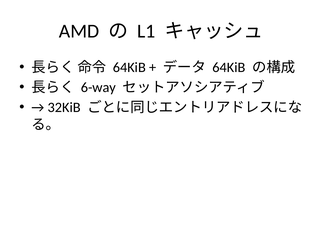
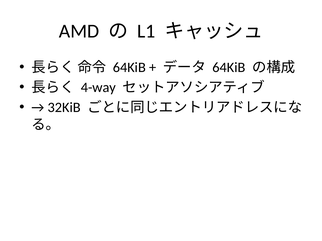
6-way: 6-way -> 4-way
